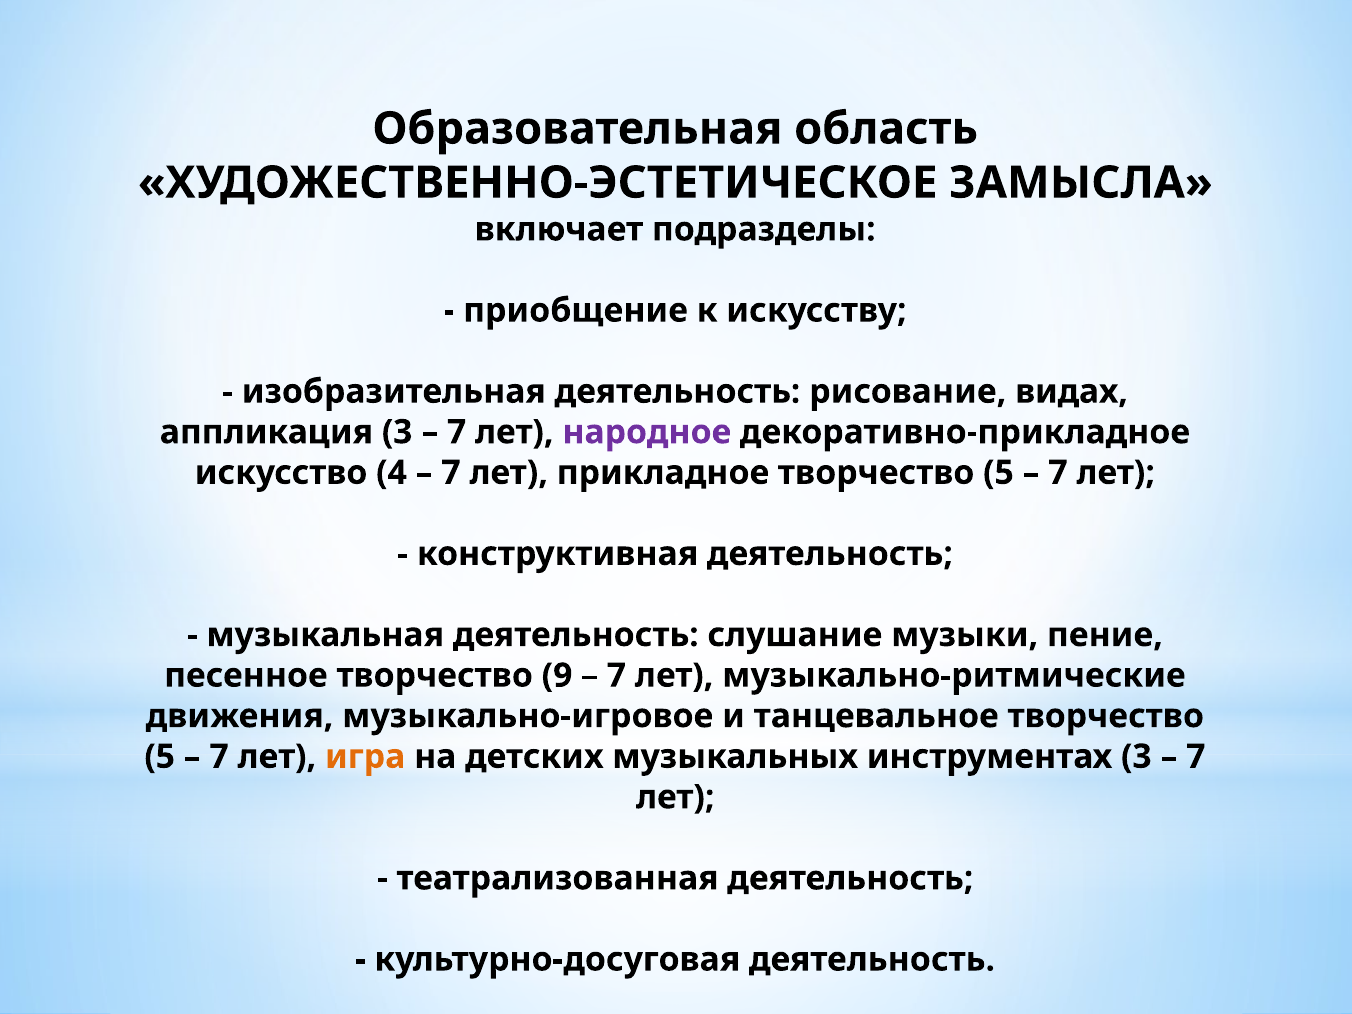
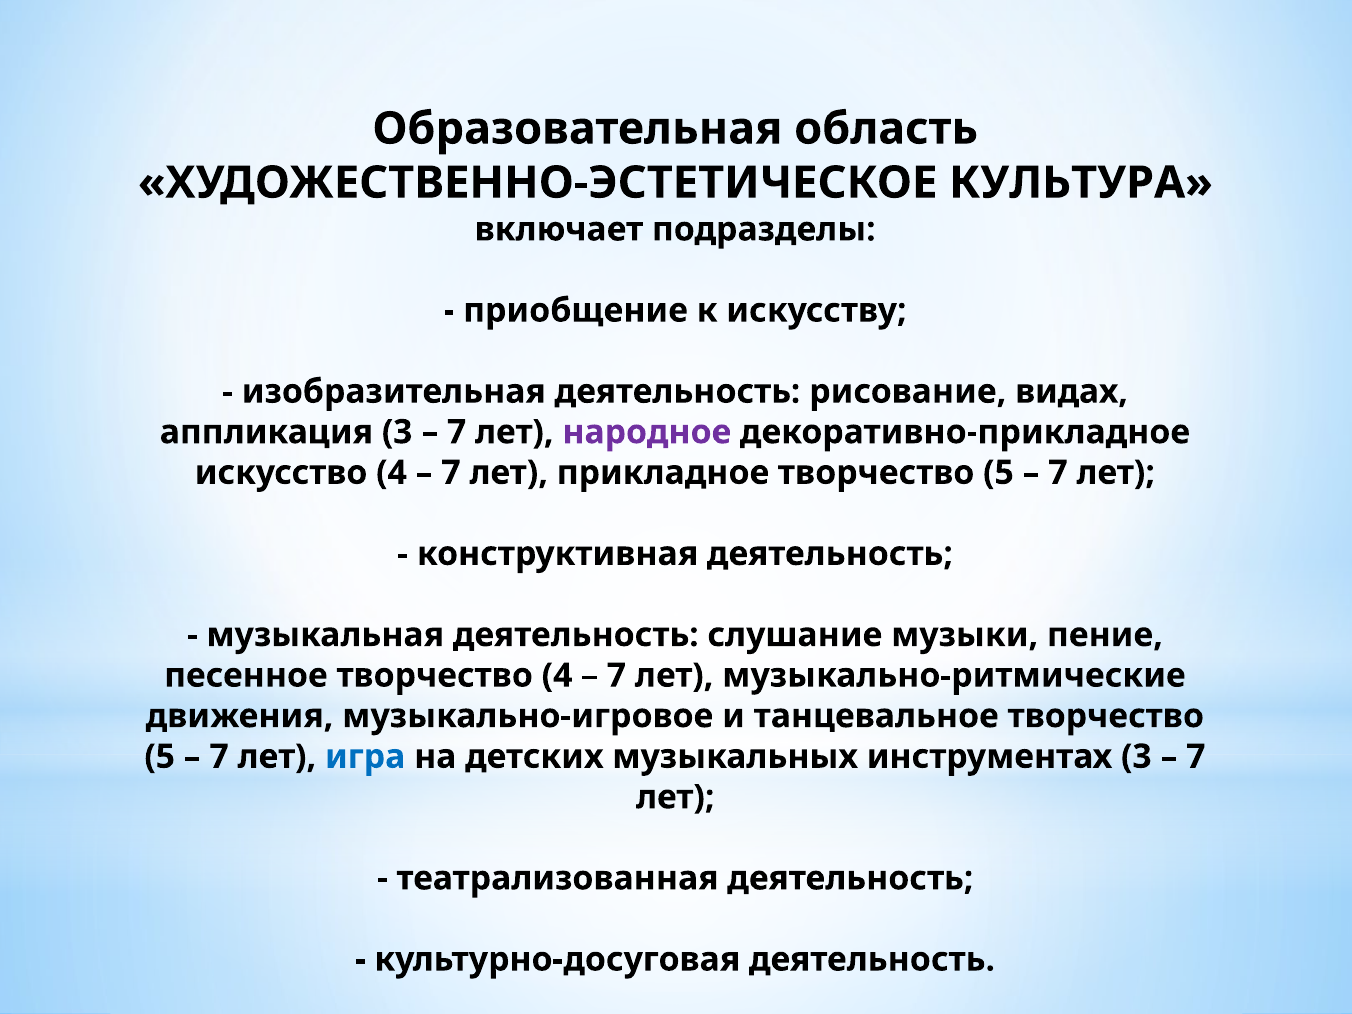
ЗАМЫСЛА: ЗАМЫСЛА -> КУЛЬТУРА
творчество 9: 9 -> 4
игра colour: orange -> blue
